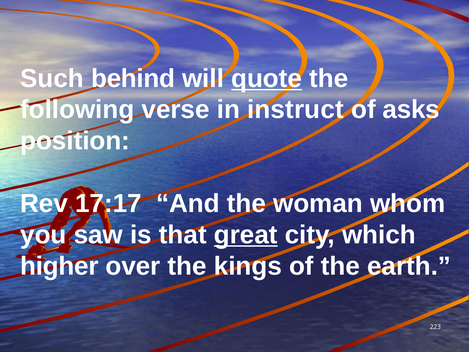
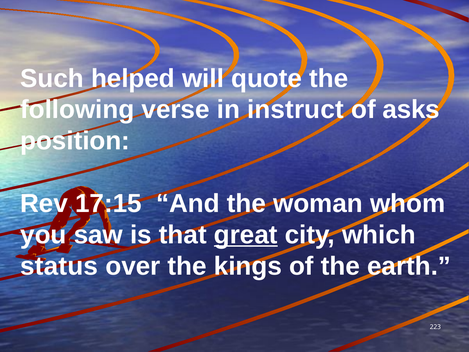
behind: behind -> helped
quote underline: present -> none
17:17: 17:17 -> 17:15
higher: higher -> status
